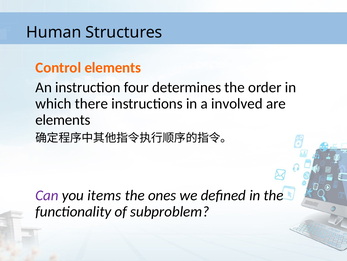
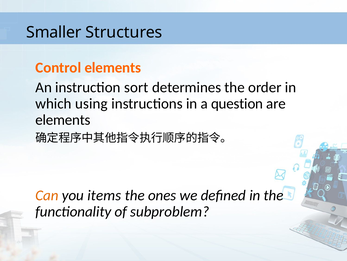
Human: Human -> Smaller
four: four -> sort
there: there -> using
involved: involved -> question
Can colour: purple -> orange
